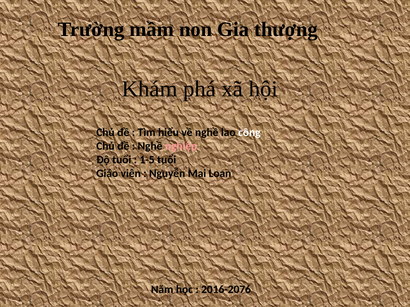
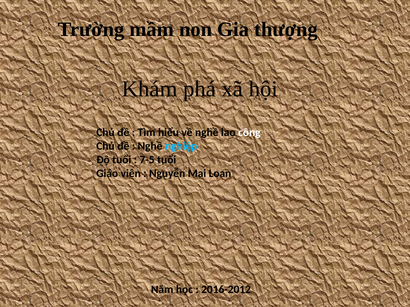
nghiệp colour: pink -> light blue
1-5: 1-5 -> 7-5
2016-2076: 2016-2076 -> 2016-2012
